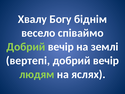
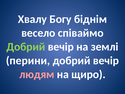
вертепі: вертепі -> перини
людям colour: light green -> pink
яслях: яслях -> щиро
